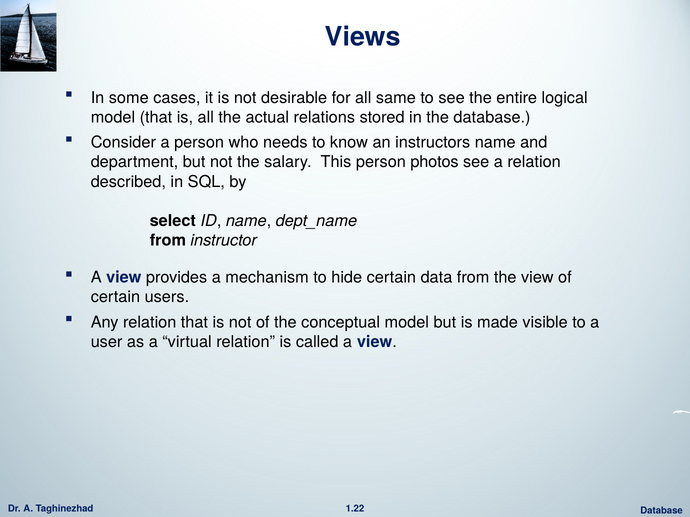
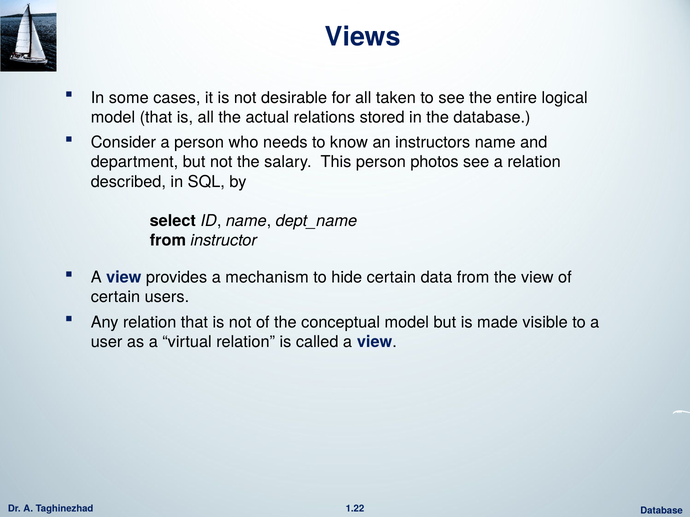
same: same -> taken
